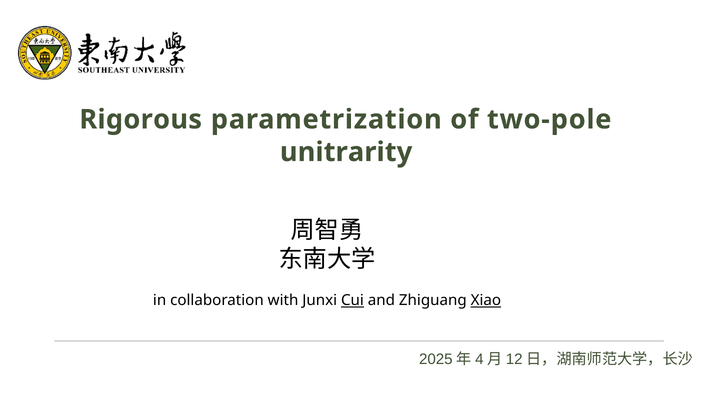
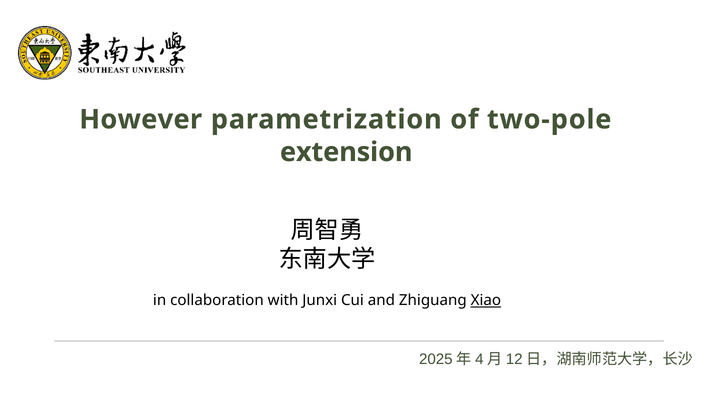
Rigorous: Rigorous -> However
unitrarity: unitrarity -> extension
Cui underline: present -> none
